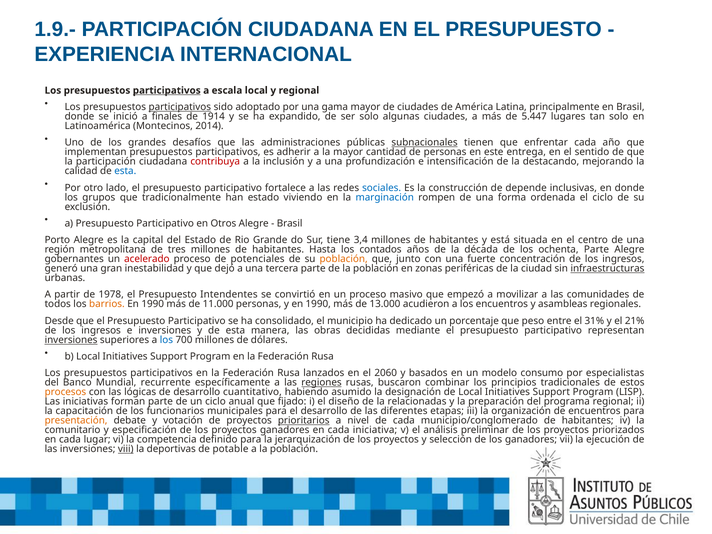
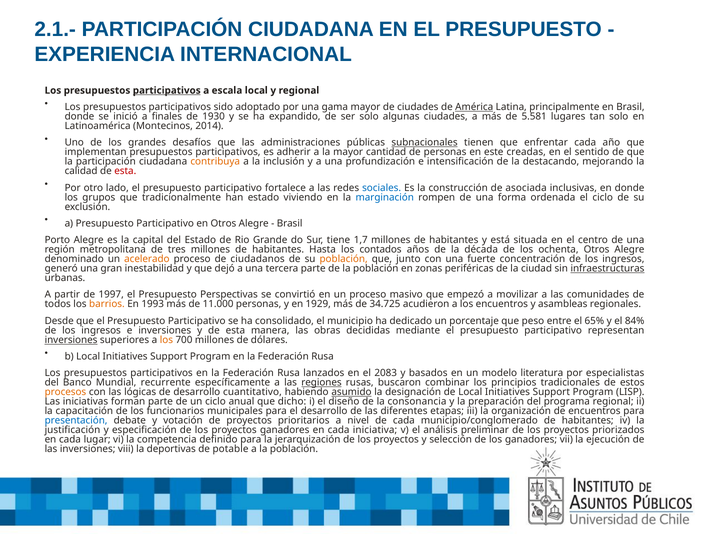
1.9.-: 1.9.- -> 2.1.-
participativos at (180, 107) underline: present -> none
América underline: none -> present
1914: 1914 -> 1930
5.447: 5.447 -> 5.581
entrega: entrega -> creadas
contribuya colour: red -> orange
esta at (125, 171) colour: blue -> red
depende: depende -> asociada
3,4: 3,4 -> 1,7
ochenta Parte: Parte -> Otros
gobernantes: gobernantes -> denominado
acelerado colour: red -> orange
potenciales: potenciales -> ciudadanos
1978: 1978 -> 1997
Intendentes: Intendentes -> Perspectivas
1990 at (153, 304): 1990 -> 1993
y en 1990: 1990 -> 1929
13.000: 13.000 -> 34.725
31%: 31% -> 65%
21%: 21% -> 84%
los at (166, 340) colour: blue -> orange
2060: 2060 -> 2083
consumo: consumo -> literatura
asumido underline: none -> present
fijado: fijado -> dicho
relacionadas: relacionadas -> consonancia
presentación colour: orange -> blue
prioritarios underline: present -> none
comunitario: comunitario -> justificación
viii underline: present -> none
